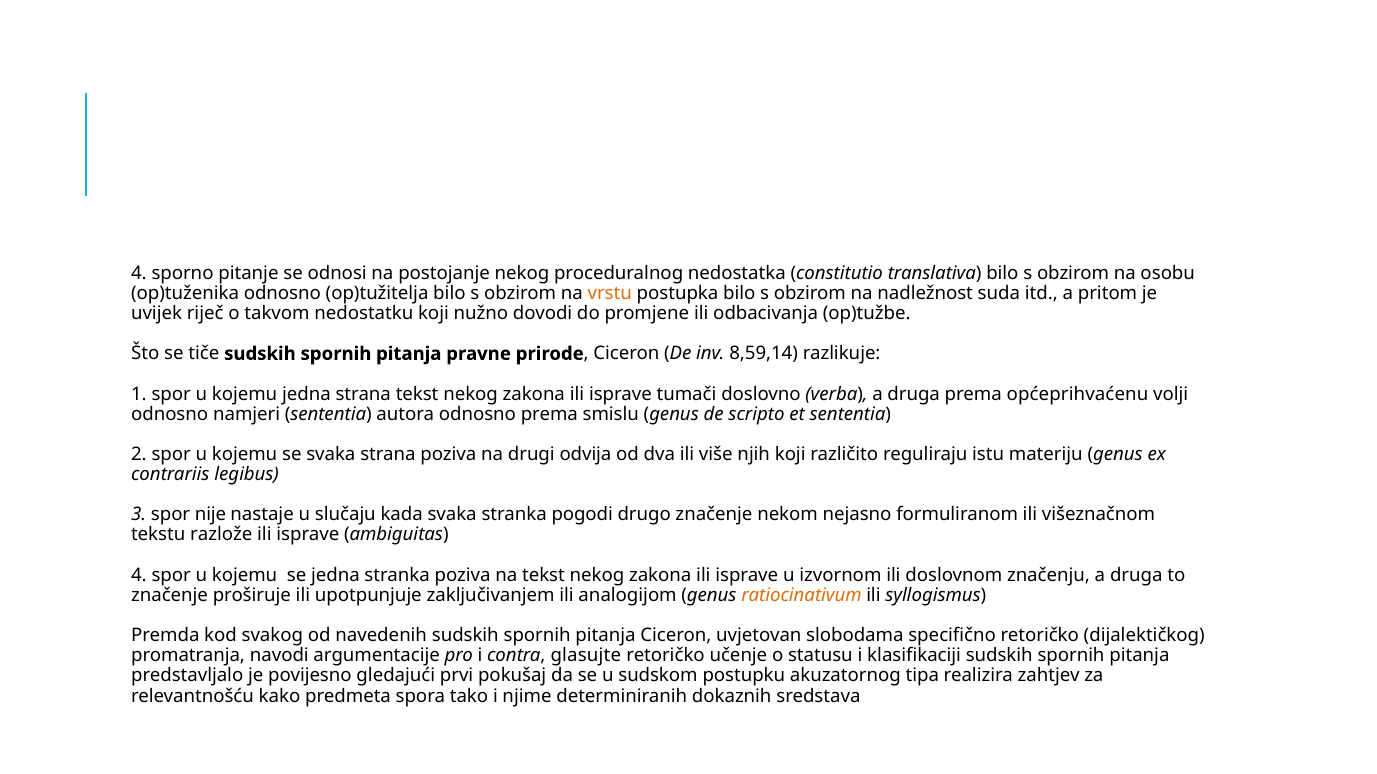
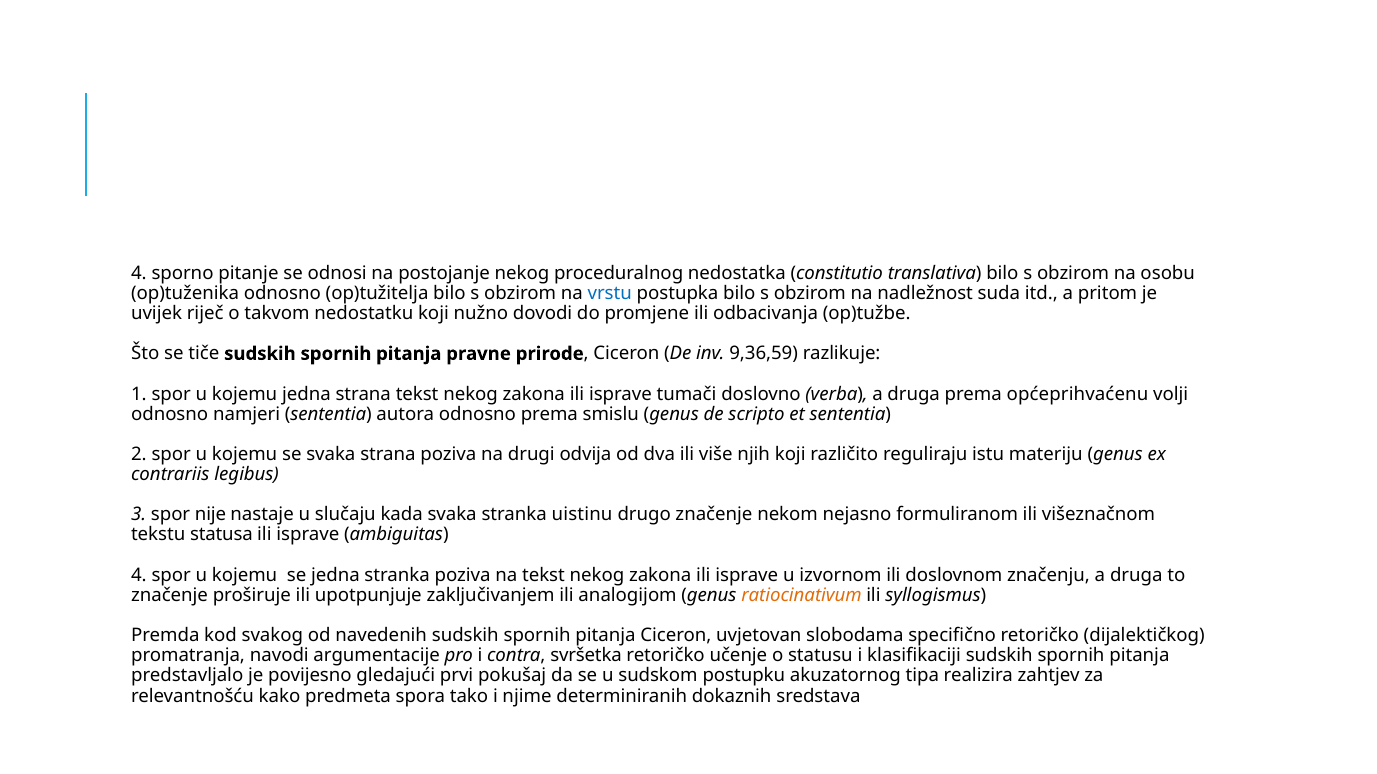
vrstu colour: orange -> blue
8,59,14: 8,59,14 -> 9,36,59
pogodi: pogodi -> uistinu
razlože: razlože -> statusa
glasujte: glasujte -> svršetka
